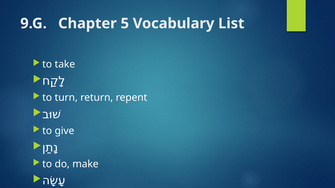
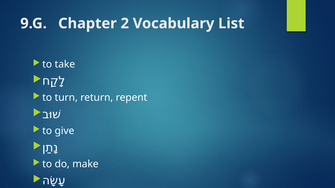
5: 5 -> 2
